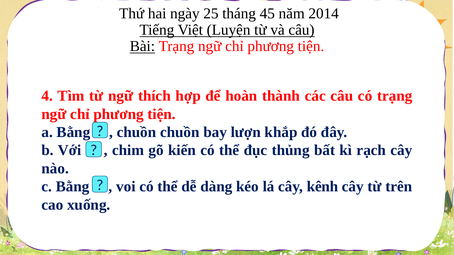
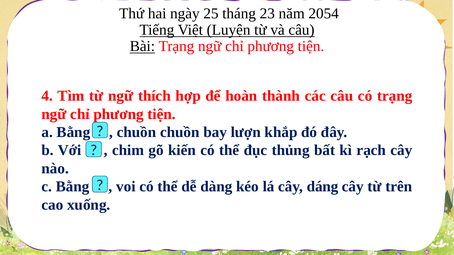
45: 45 -> 23
2014: 2014 -> 2054
kênh: kênh -> dáng
